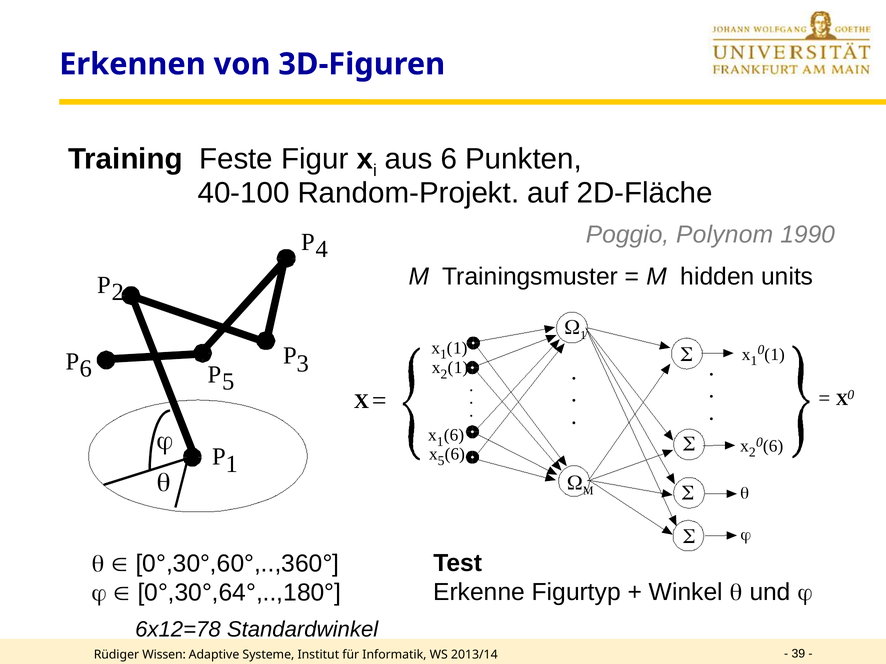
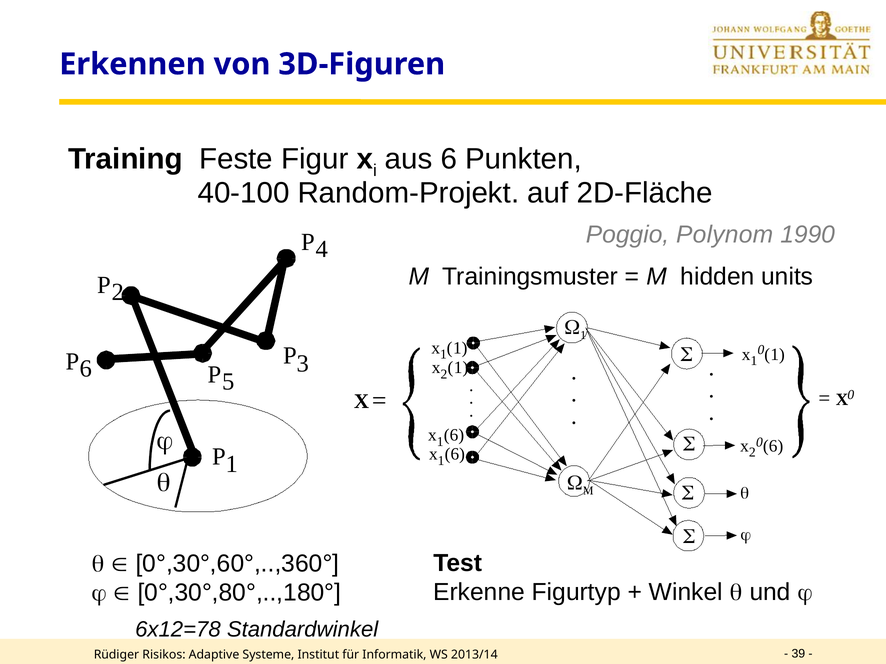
5 at (441, 461): 5 -> 1
0°,30°,64°,..,180°: 0°,30°,64°,..,180° -> 0°,30°,80°,..,180°
Wissen: Wissen -> Risikos
